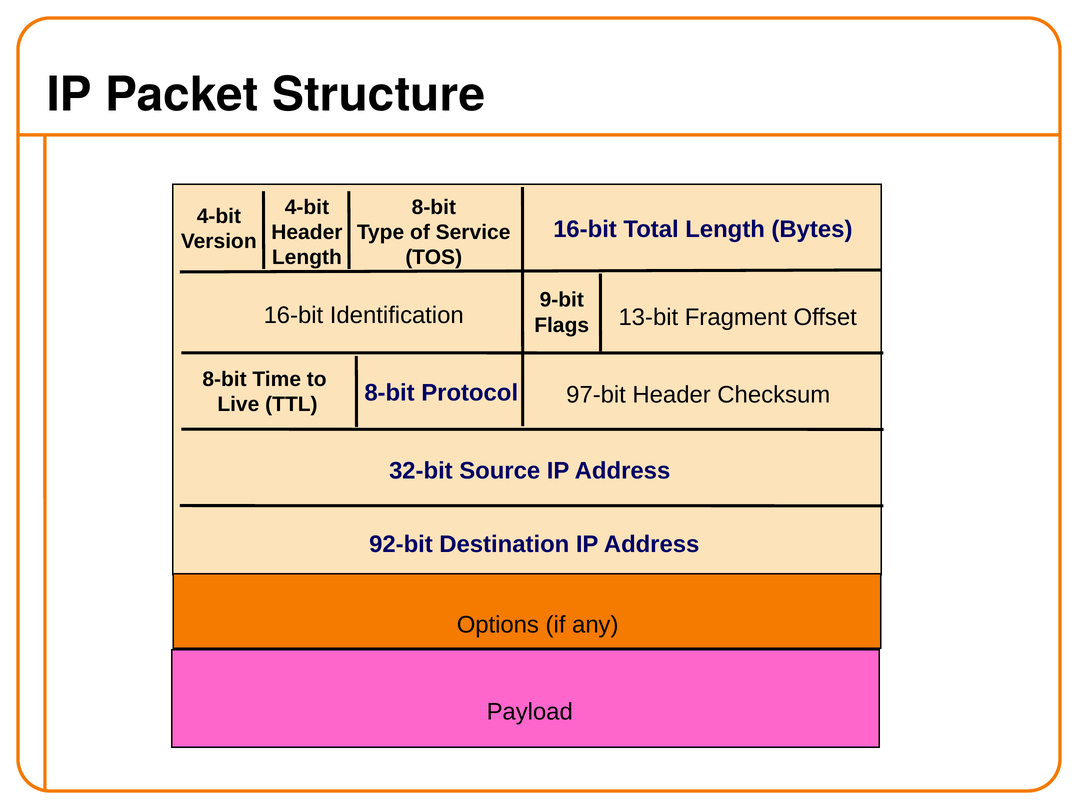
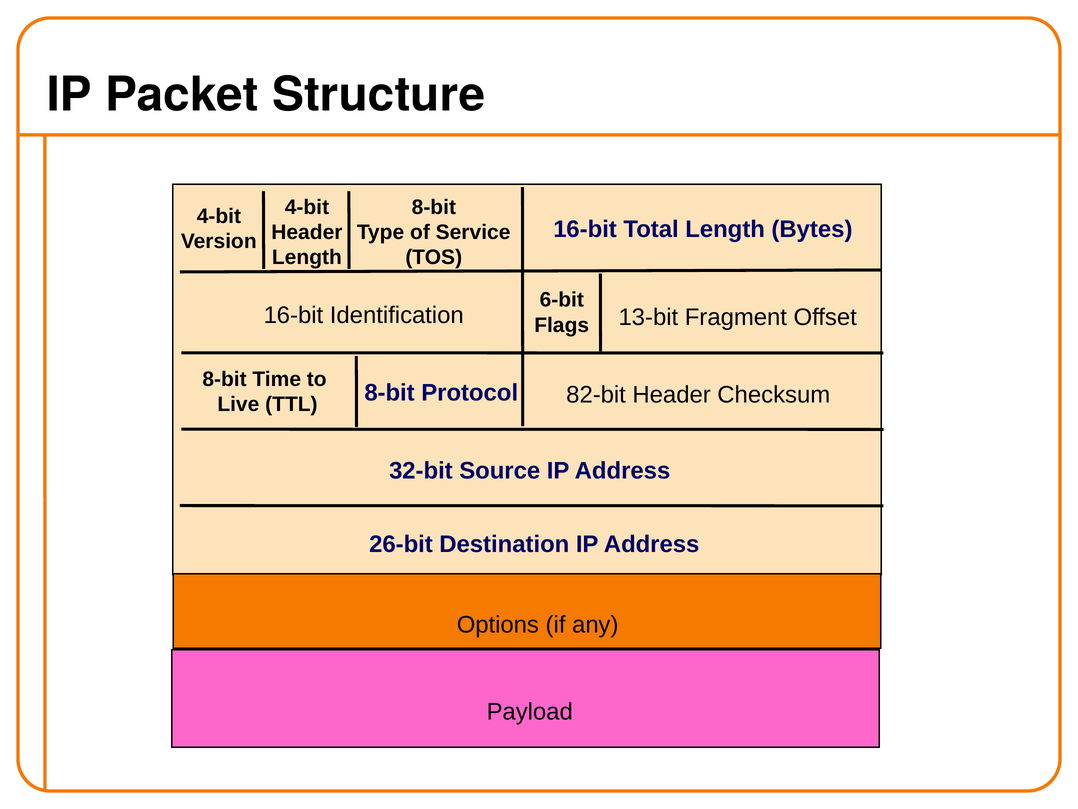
9-bit: 9-bit -> 6-bit
97-bit: 97-bit -> 82-bit
92-bit: 92-bit -> 26-bit
